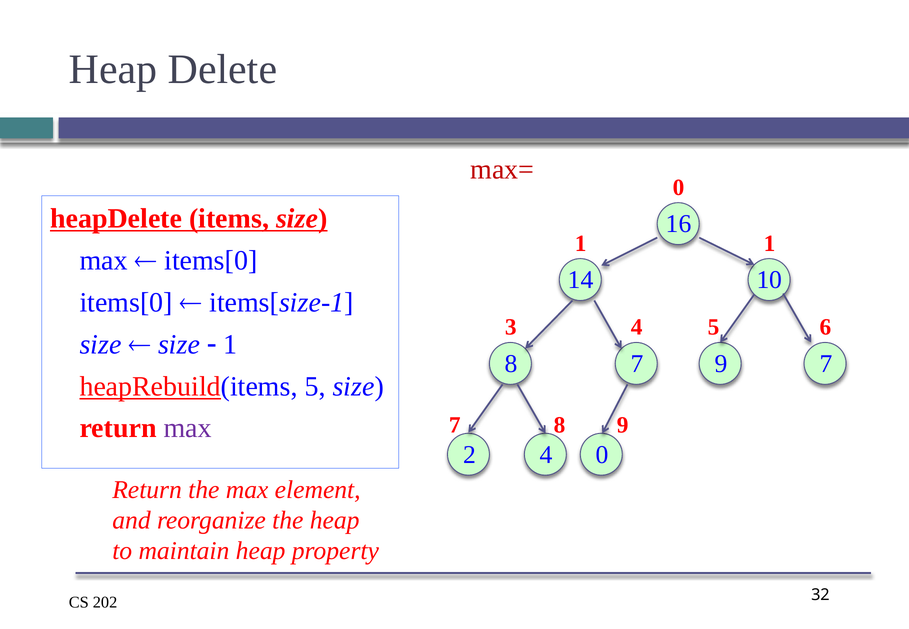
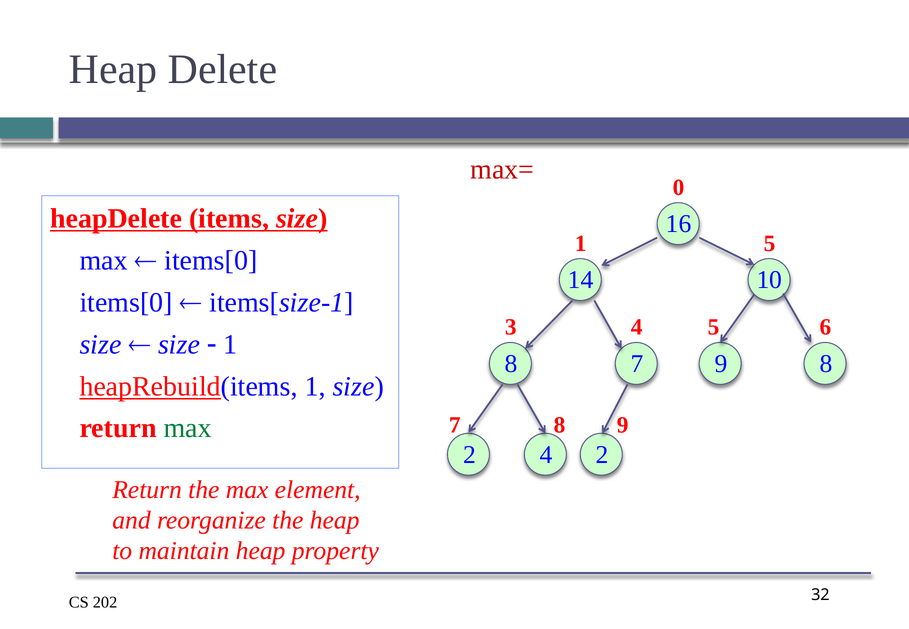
1 1: 1 -> 5
9 7: 7 -> 8
heapRebuild(items 5: 5 -> 1
max at (188, 428) colour: purple -> green
4 0: 0 -> 2
